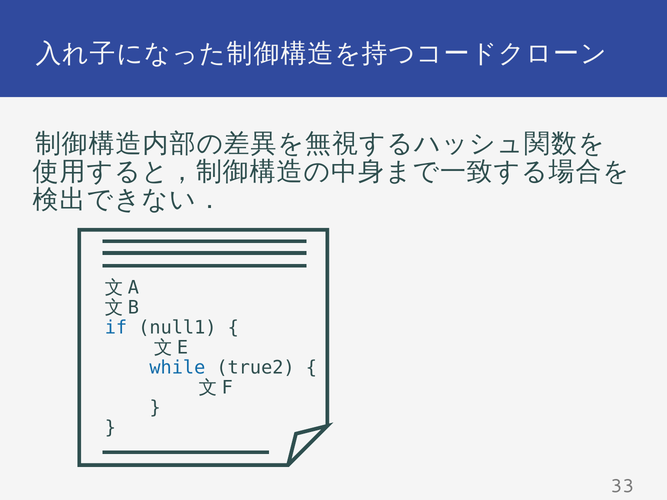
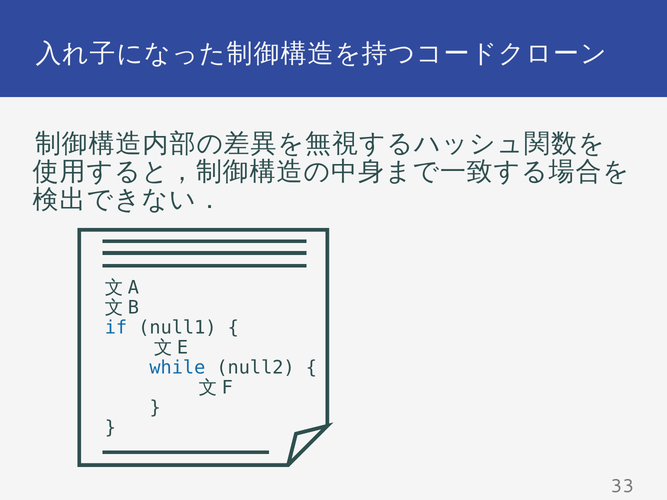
true2: true2 -> null2
